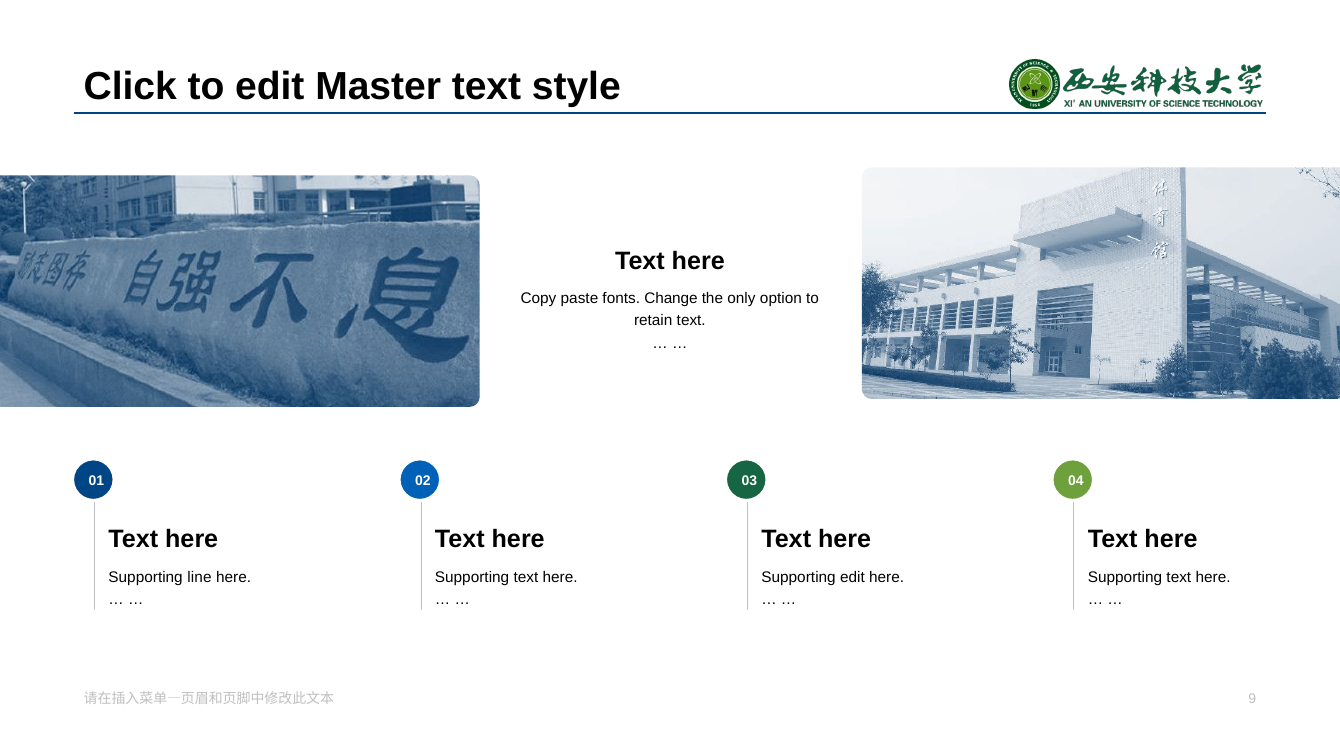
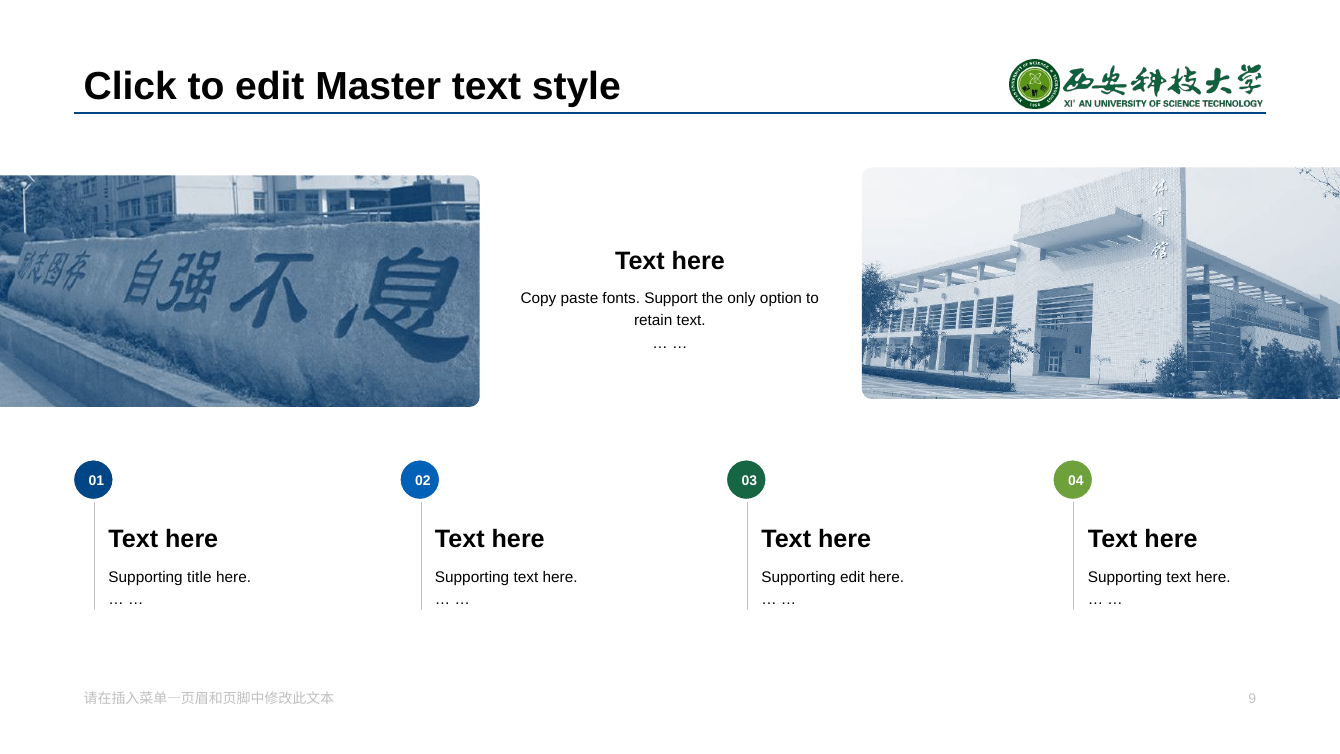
Change: Change -> Support
line: line -> title
